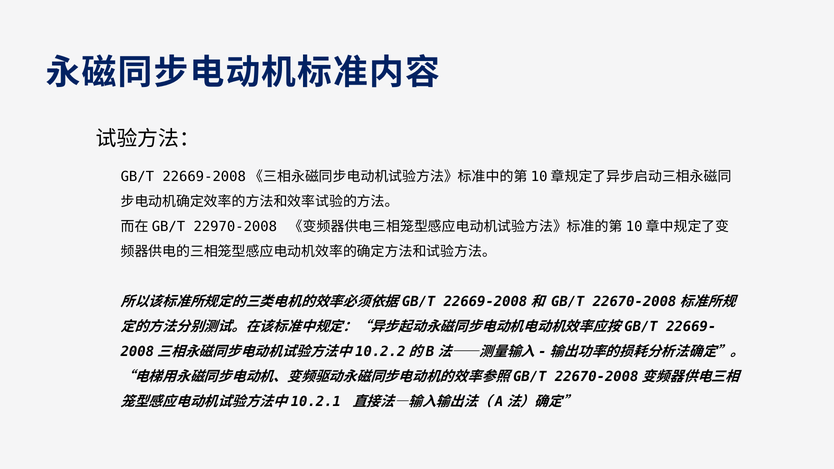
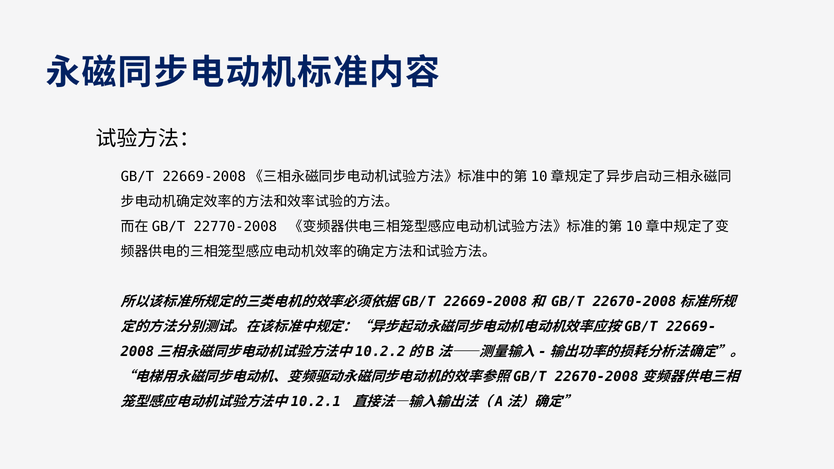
22970-2008: 22970-2008 -> 22770-2008
